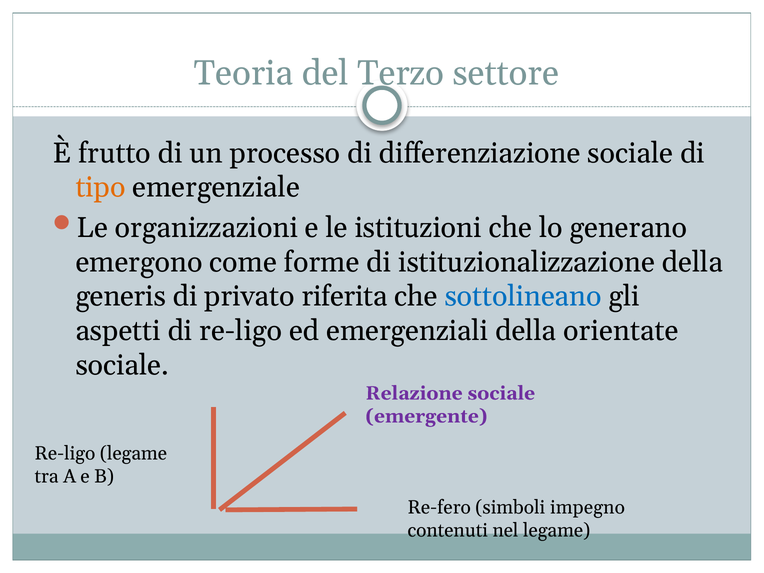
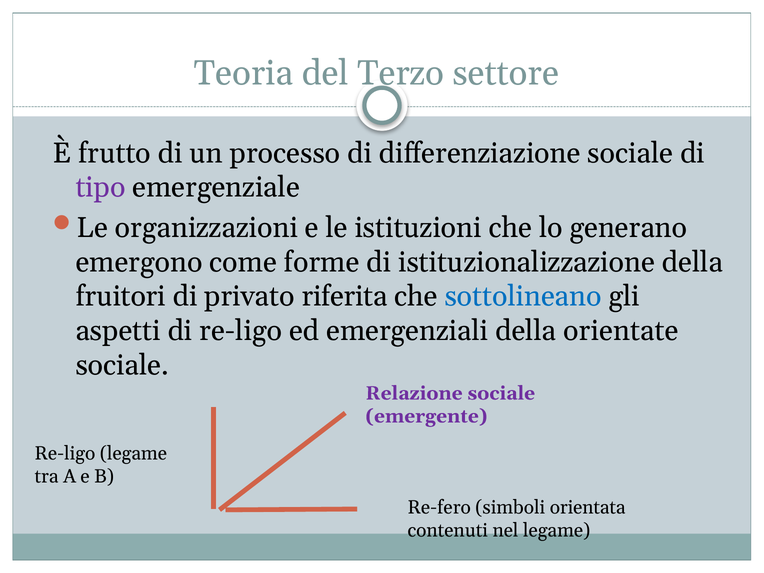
tipo colour: orange -> purple
generis: generis -> fruitori
impegno: impegno -> orientata
